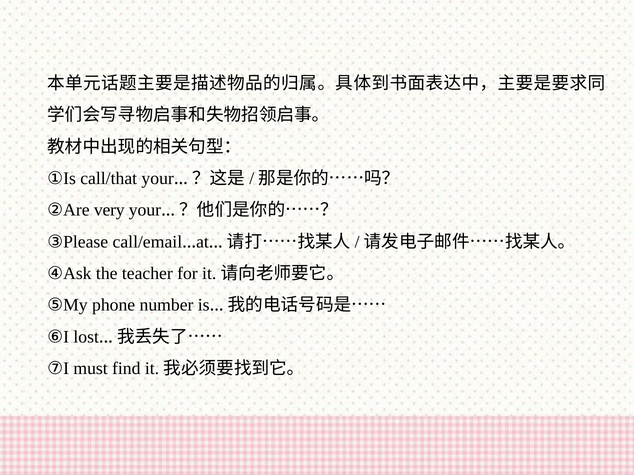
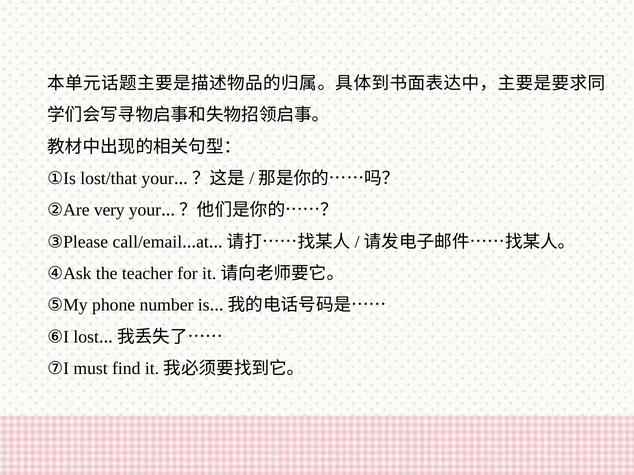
call/that: call/that -> lost/that
